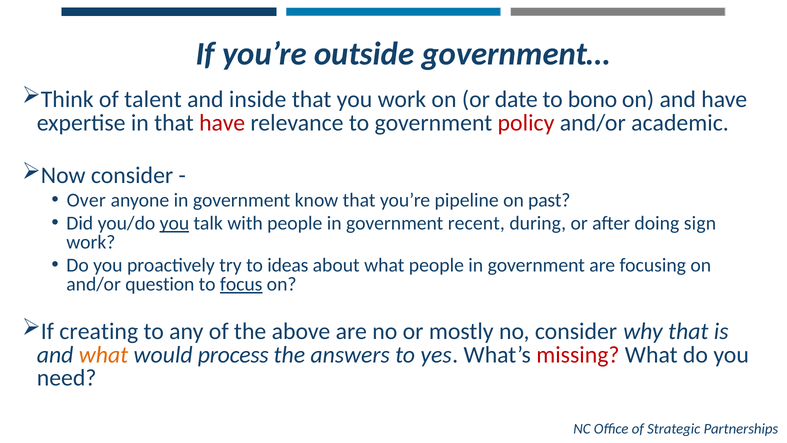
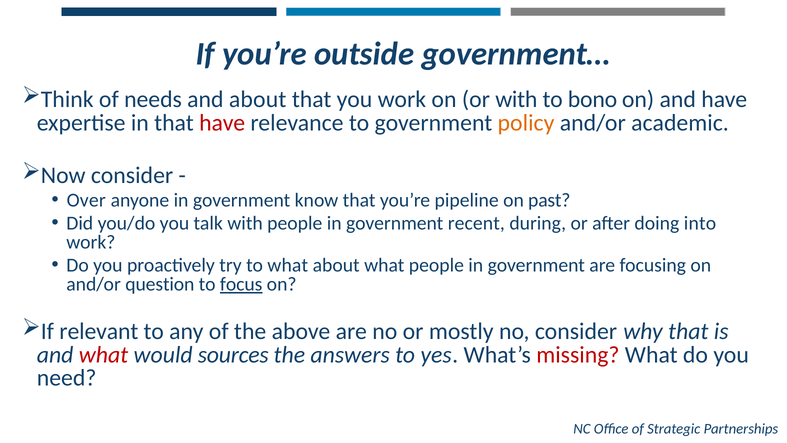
talent: talent -> needs
and inside: inside -> about
or date: date -> with
policy colour: red -> orange
you at (174, 223) underline: present -> none
sign: sign -> into
to ideas: ideas -> what
creating: creating -> relevant
what at (103, 354) colour: orange -> red
process: process -> sources
